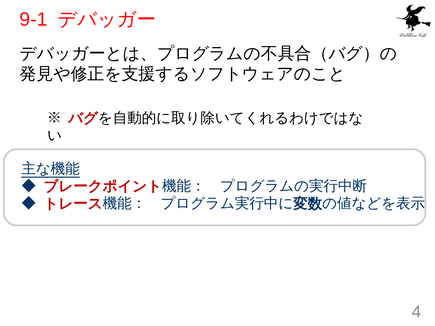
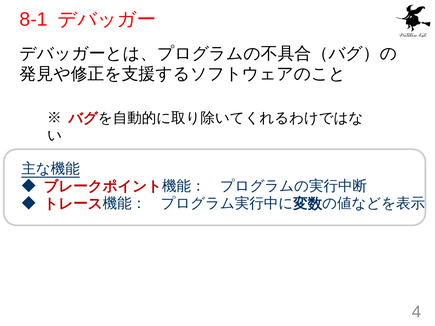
9-1: 9-1 -> 8-1
